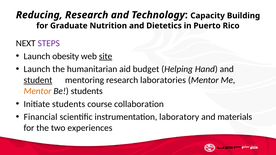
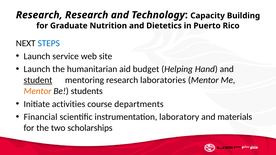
Reducing at (39, 15): Reducing -> Research
STEPS colour: purple -> blue
obesity: obesity -> service
site underline: present -> none
Initiate students: students -> activities
collaboration: collaboration -> departments
experiences: experiences -> scholarships
